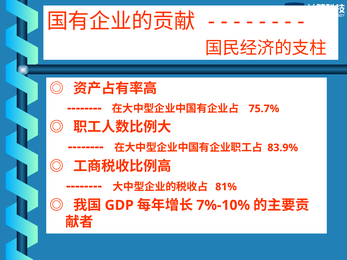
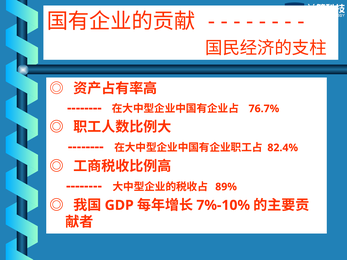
75.7%: 75.7% -> 76.7%
83.9%: 83.9% -> 82.4%
81%: 81% -> 89%
